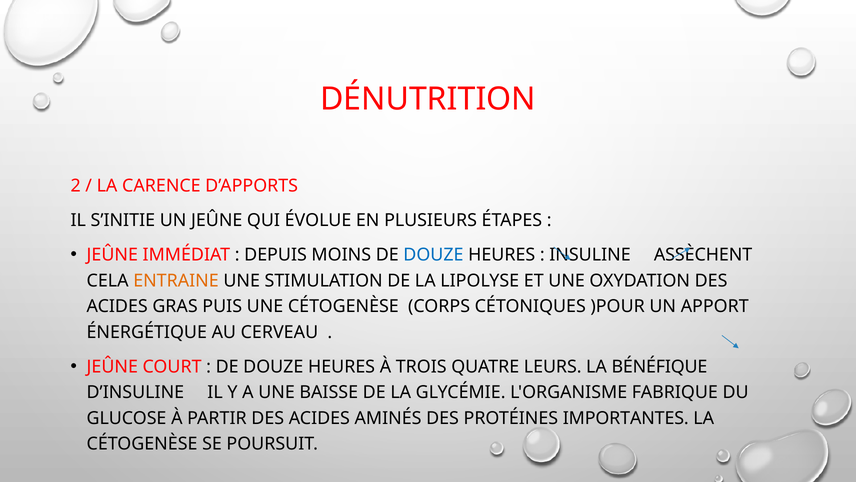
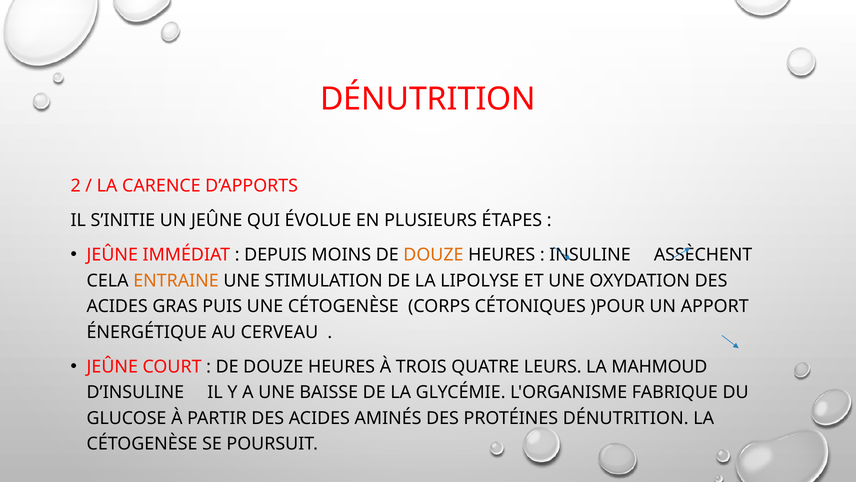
DOUZE at (433, 255) colour: blue -> orange
BÉNÉFIQUE: BÉNÉFIQUE -> MAHMOUD
PROTÉINES IMPORTANTES: IMPORTANTES -> DÉNUTRITION
